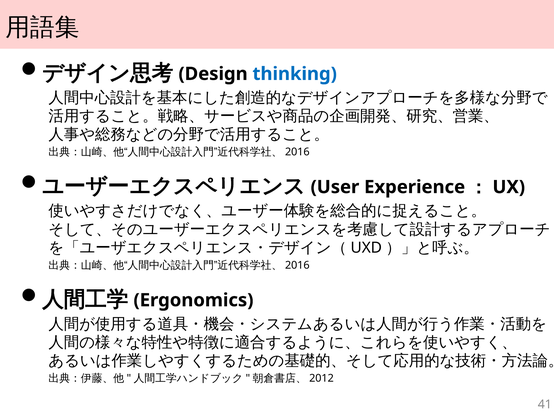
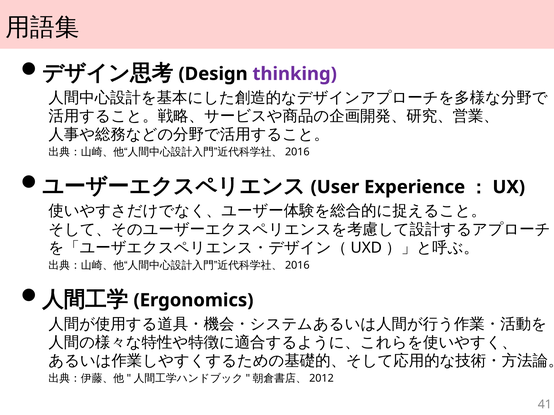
thinking colour: blue -> purple
